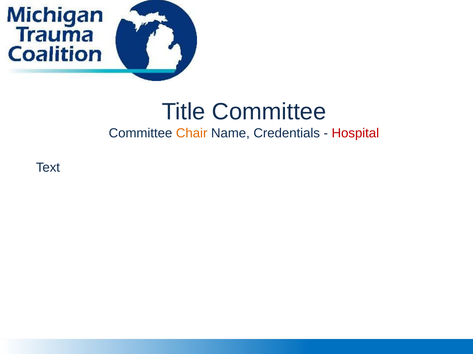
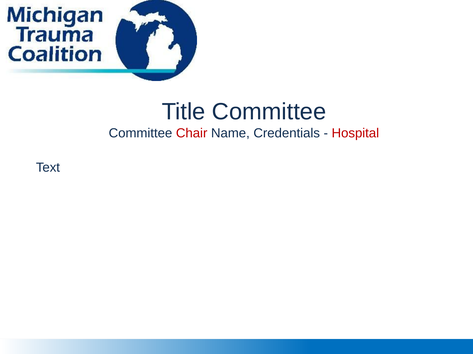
Chair colour: orange -> red
